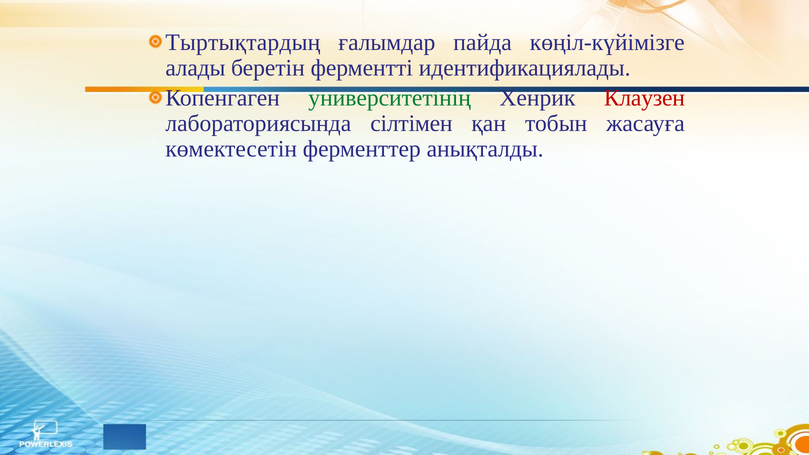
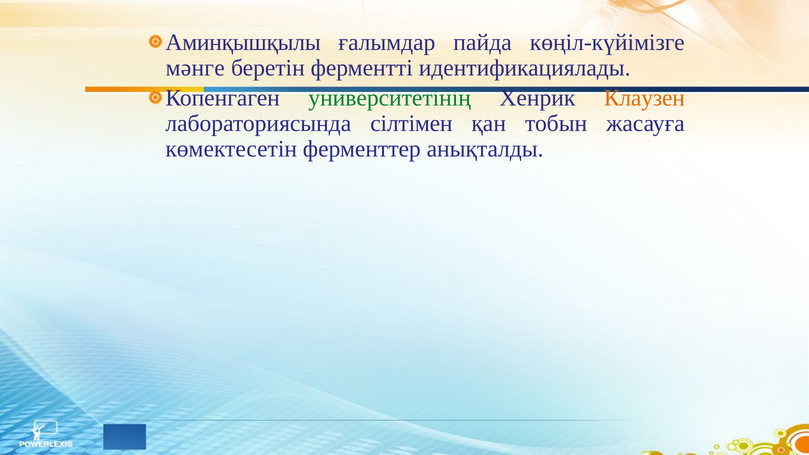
Тыртықтардың: Тыртықтардың -> Аминқышқылы
алады: алады -> мәнге
Клаузен colour: red -> orange
